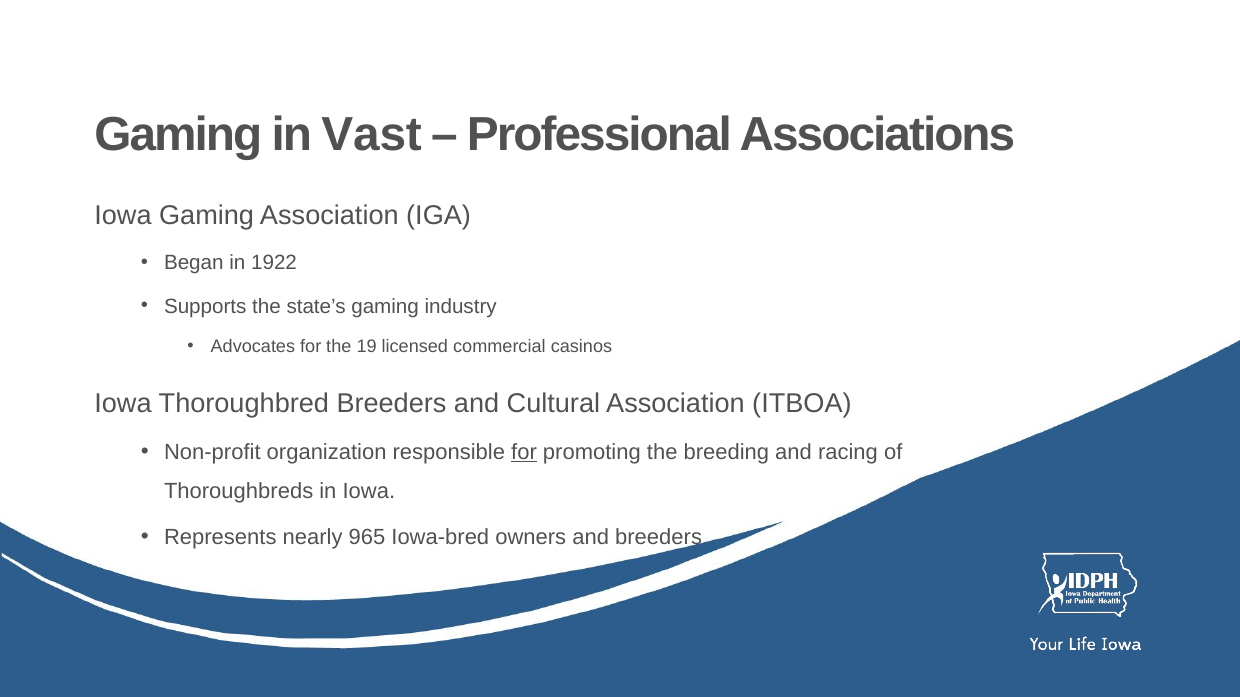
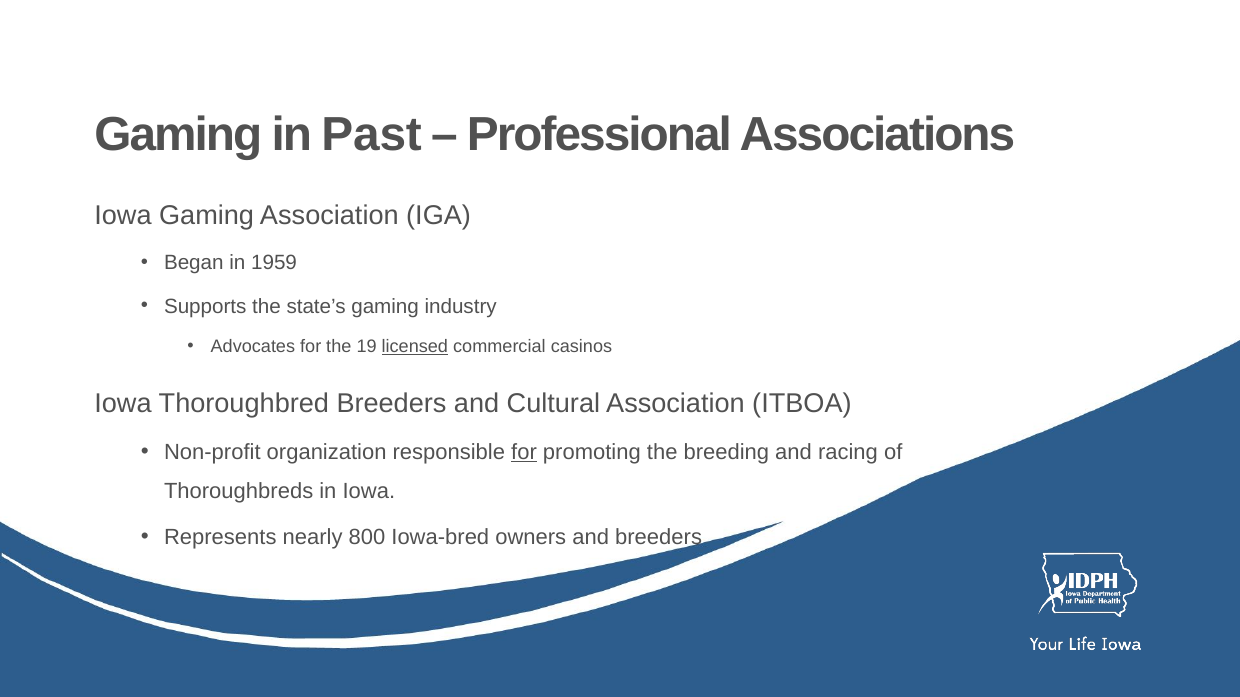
Vast: Vast -> Past
1922: 1922 -> 1959
licensed underline: none -> present
965: 965 -> 800
